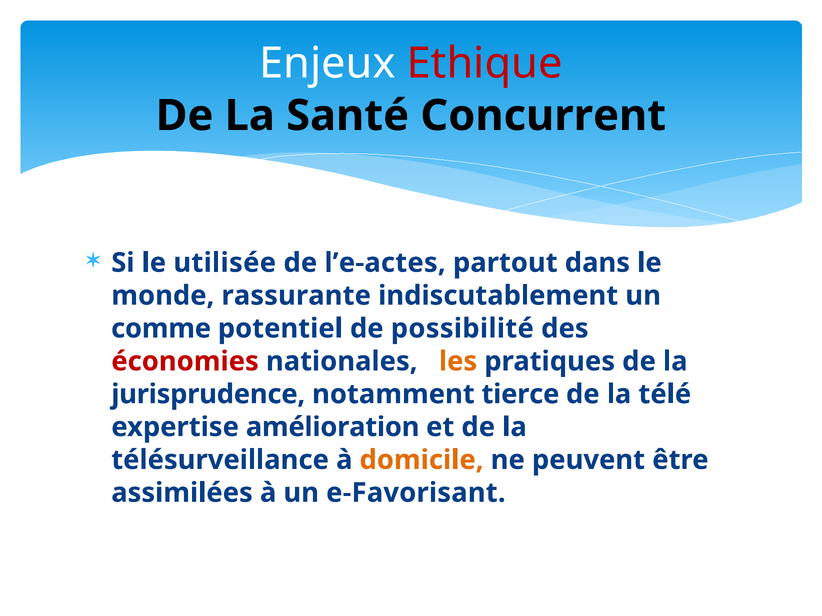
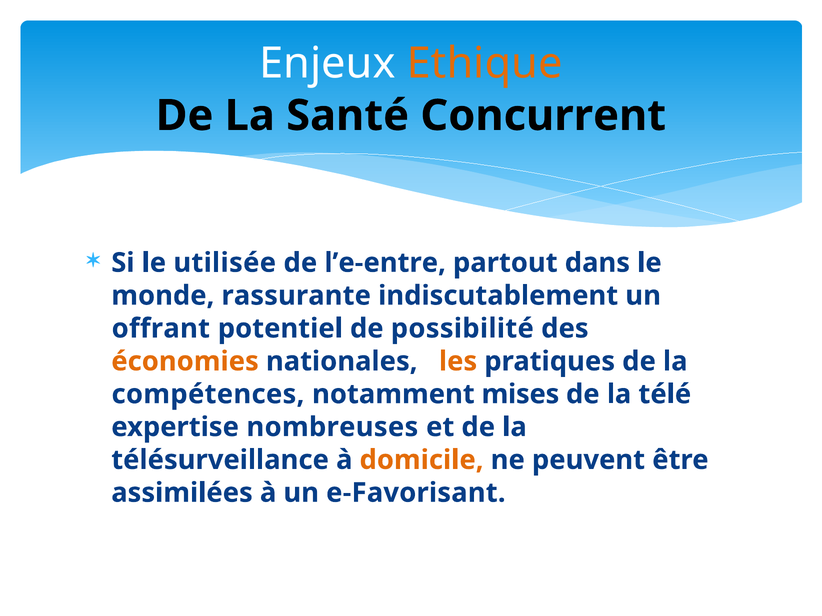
Ethique colour: red -> orange
l’e-actes: l’e-actes -> l’e-entre
comme: comme -> offrant
économies colour: red -> orange
jurisprudence: jurisprudence -> compétences
tierce: tierce -> mises
amélioration: amélioration -> nombreuses
